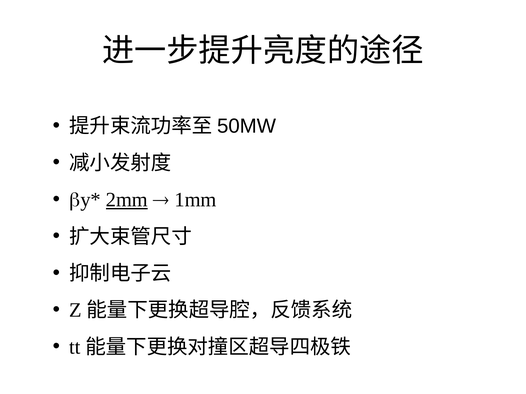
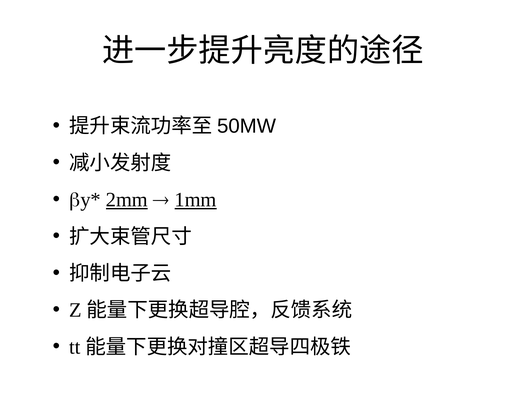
1mm underline: none -> present
